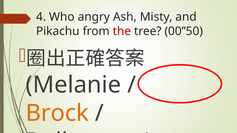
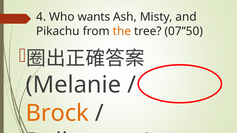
angry: angry -> wants
the colour: red -> orange
00’’50: 00’’50 -> 07’’50
